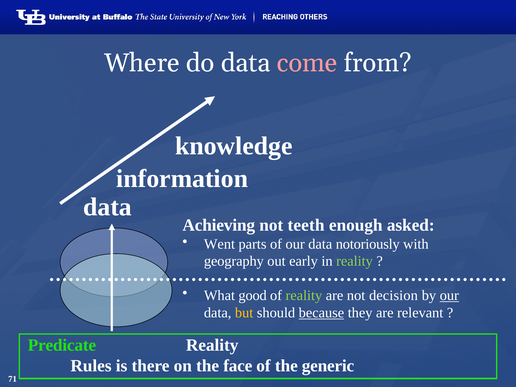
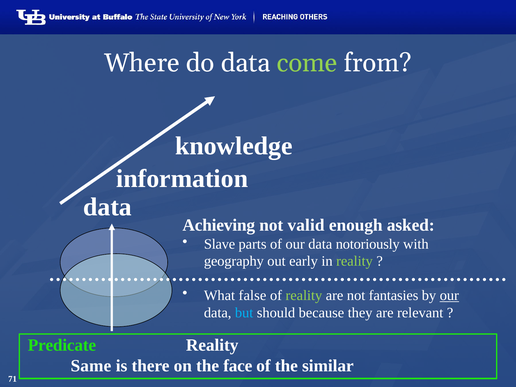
come colour: pink -> light green
teeth: teeth -> valid
Went: Went -> Slave
good: good -> false
decision: decision -> fantasies
but colour: yellow -> light blue
because underline: present -> none
Rules: Rules -> Same
generic: generic -> similar
